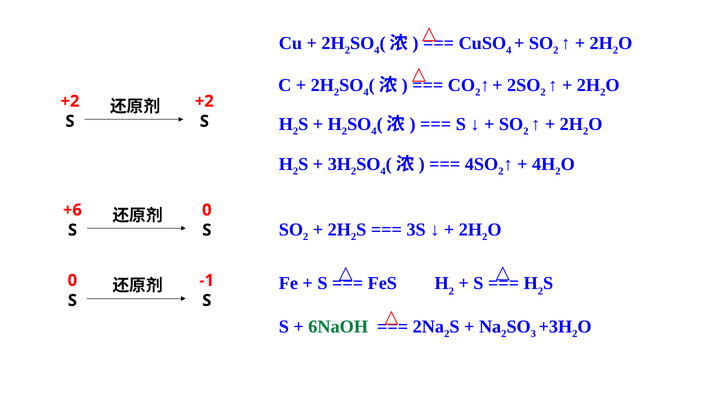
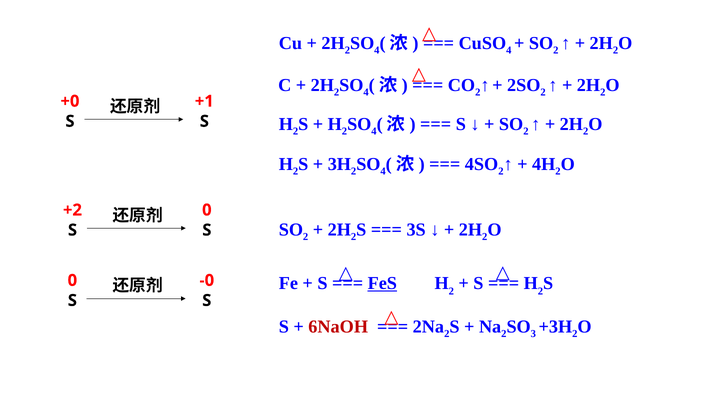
+2 at (70, 101): +2 -> +0
+2 at (204, 101): +2 -> +1
+6: +6 -> +2
-1: -1 -> -0
FeS underline: none -> present
6NaOH colour: green -> red
